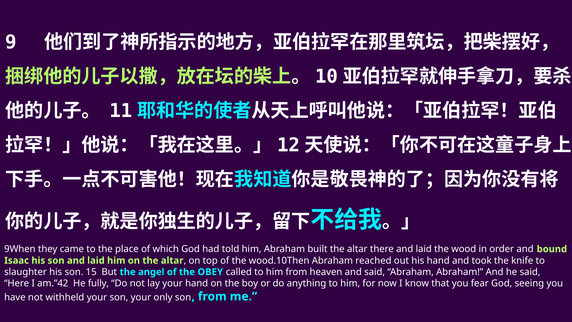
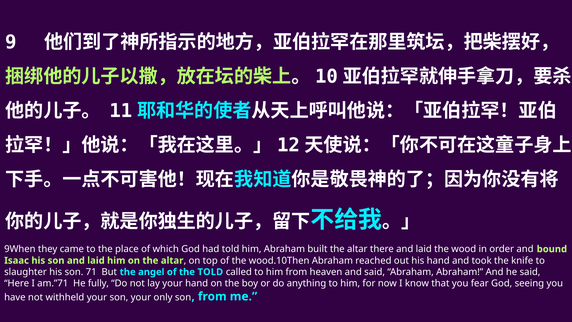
15: 15 -> 71
the OBEY: OBEY -> TOLD
am.”42: am.”42 -> am.”71
